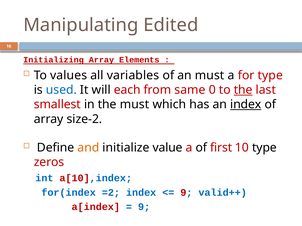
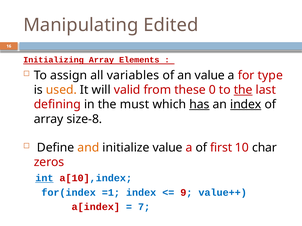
values: values -> assign
an must: must -> value
used colour: blue -> orange
each: each -> valid
same: same -> these
smallest: smallest -> defining
has underline: none -> present
size-2: size-2 -> size-8
10 type: type -> char
int underline: none -> present
=2: =2 -> =1
valid++: valid++ -> value++
9 at (144, 207): 9 -> 7
